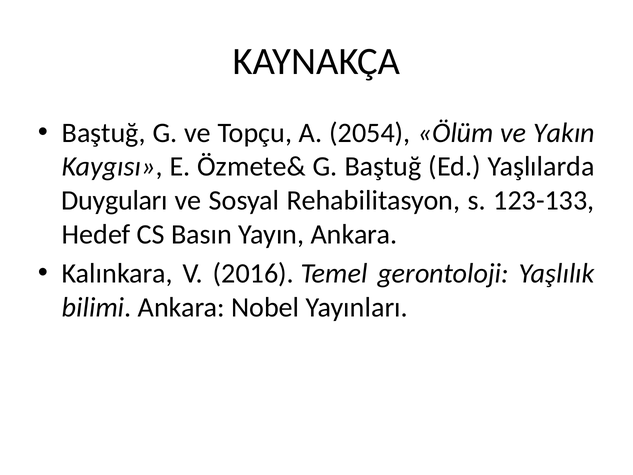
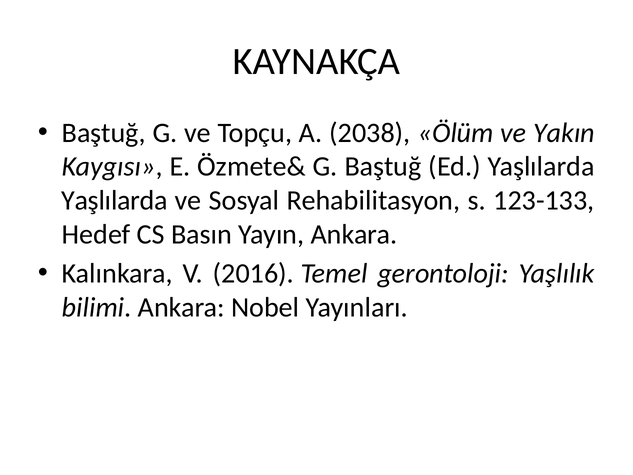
2054: 2054 -> 2038
Duyguları at (115, 200): Duyguları -> Yaşlılarda
